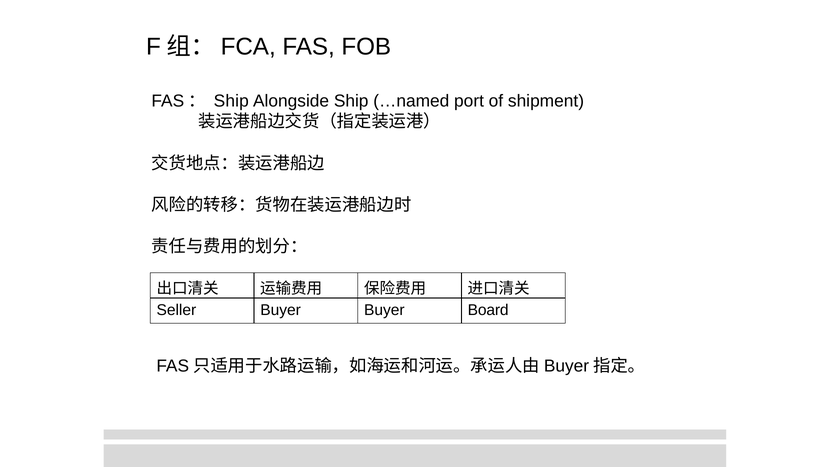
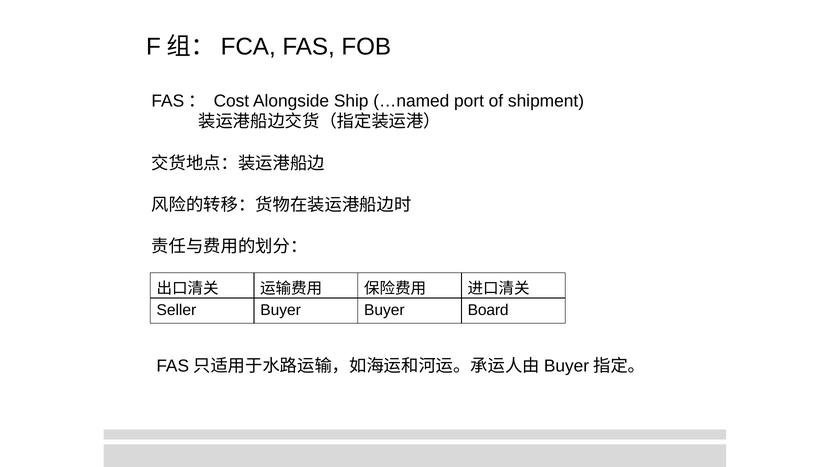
FAS： Ship: Ship -> Cost
